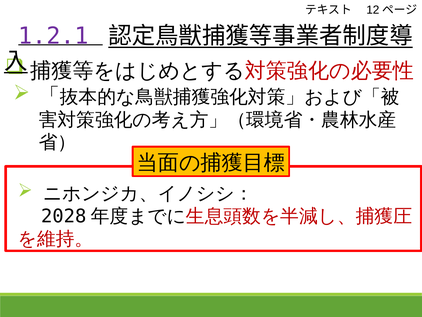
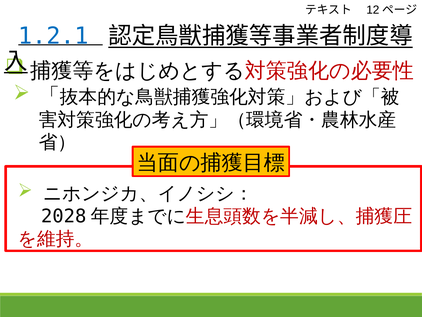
1.2.1 colour: purple -> blue
